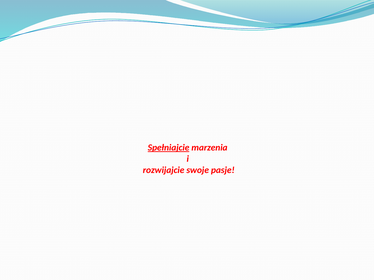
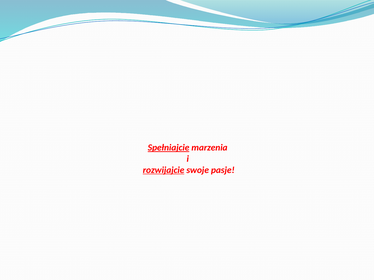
rozwijajcie underline: none -> present
